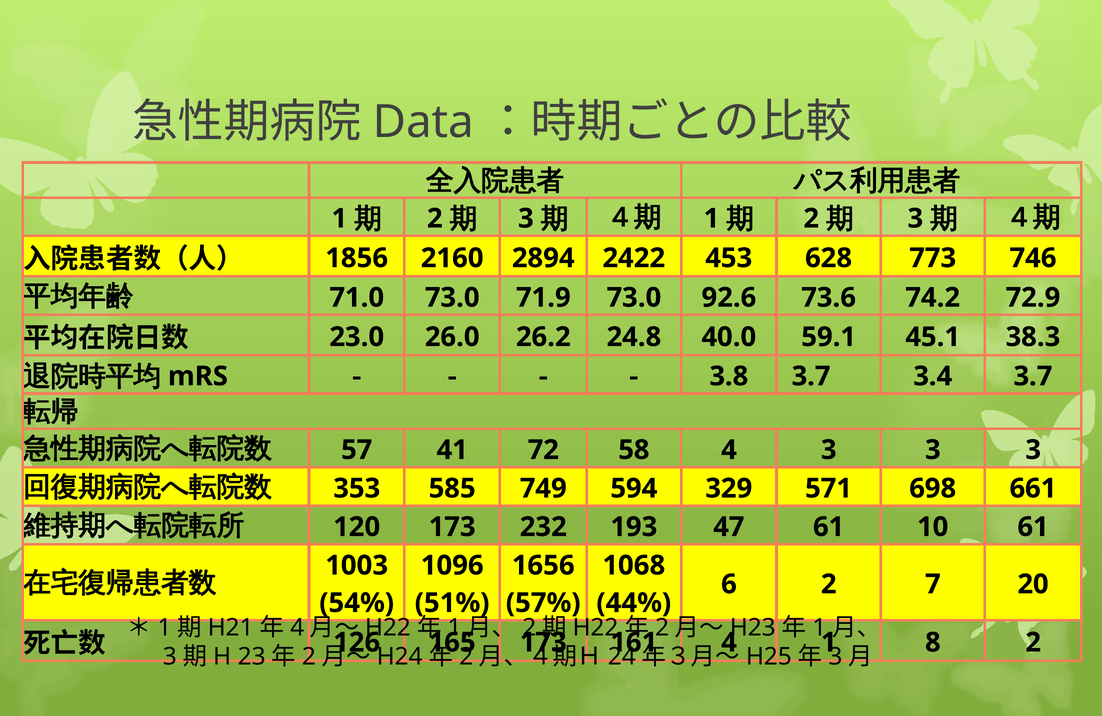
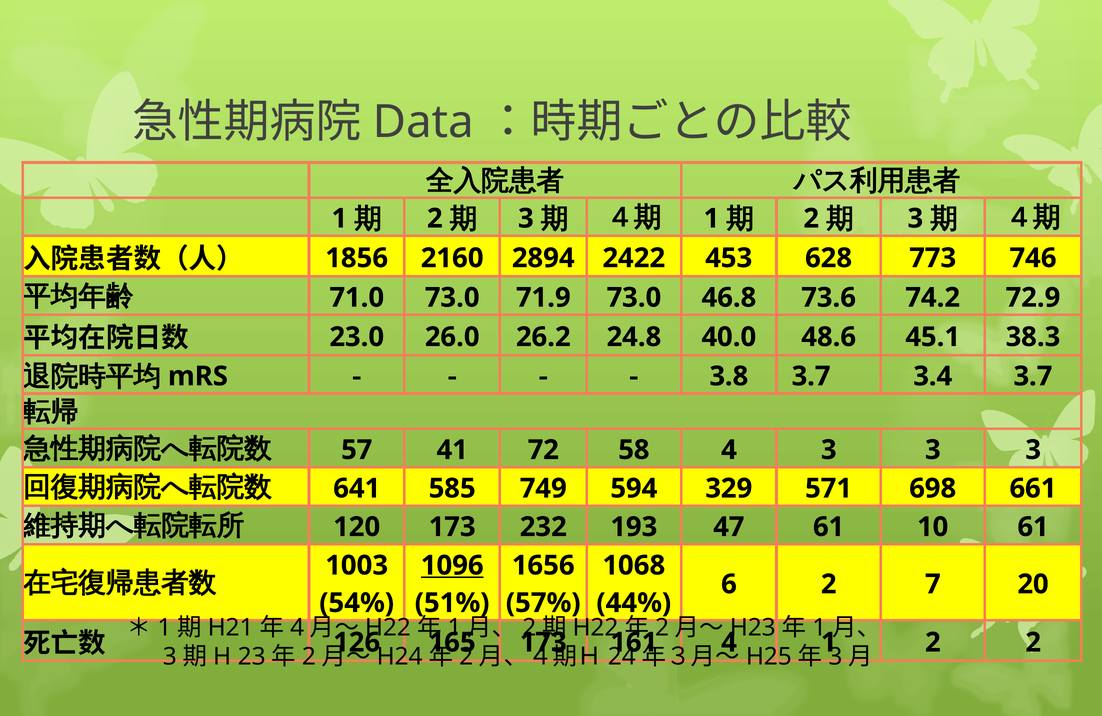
92.6: 92.6 -> 46.8
59.1: 59.1 -> 48.6
353: 353 -> 641
1096 underline: none -> present
8 at (933, 643): 8 -> 2
